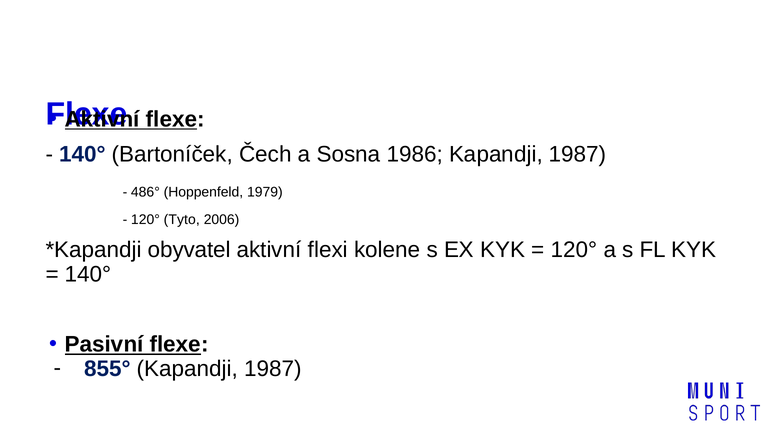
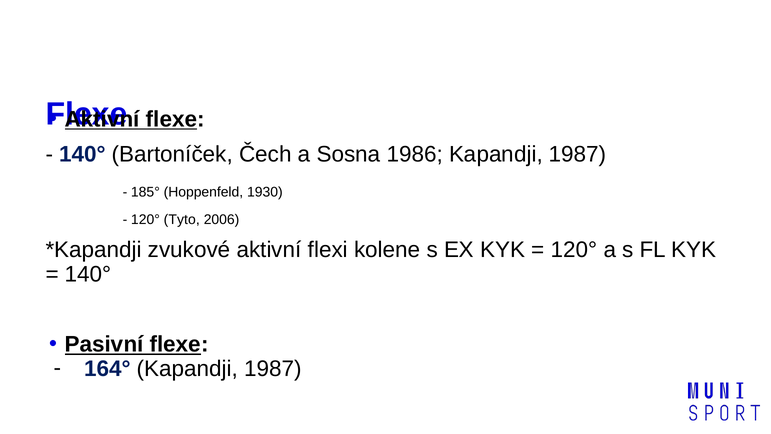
486°: 486° -> 185°
1979: 1979 -> 1930
obyvatel: obyvatel -> zvukové
855°: 855° -> 164°
